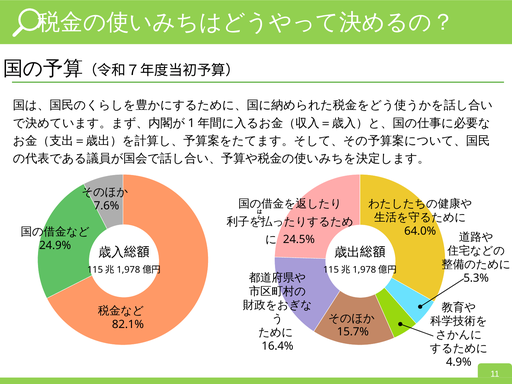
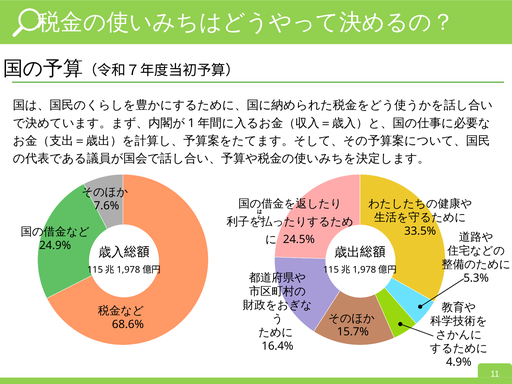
64.0%: 64.0% -> 33.5%
82.1%: 82.1% -> 68.6%
